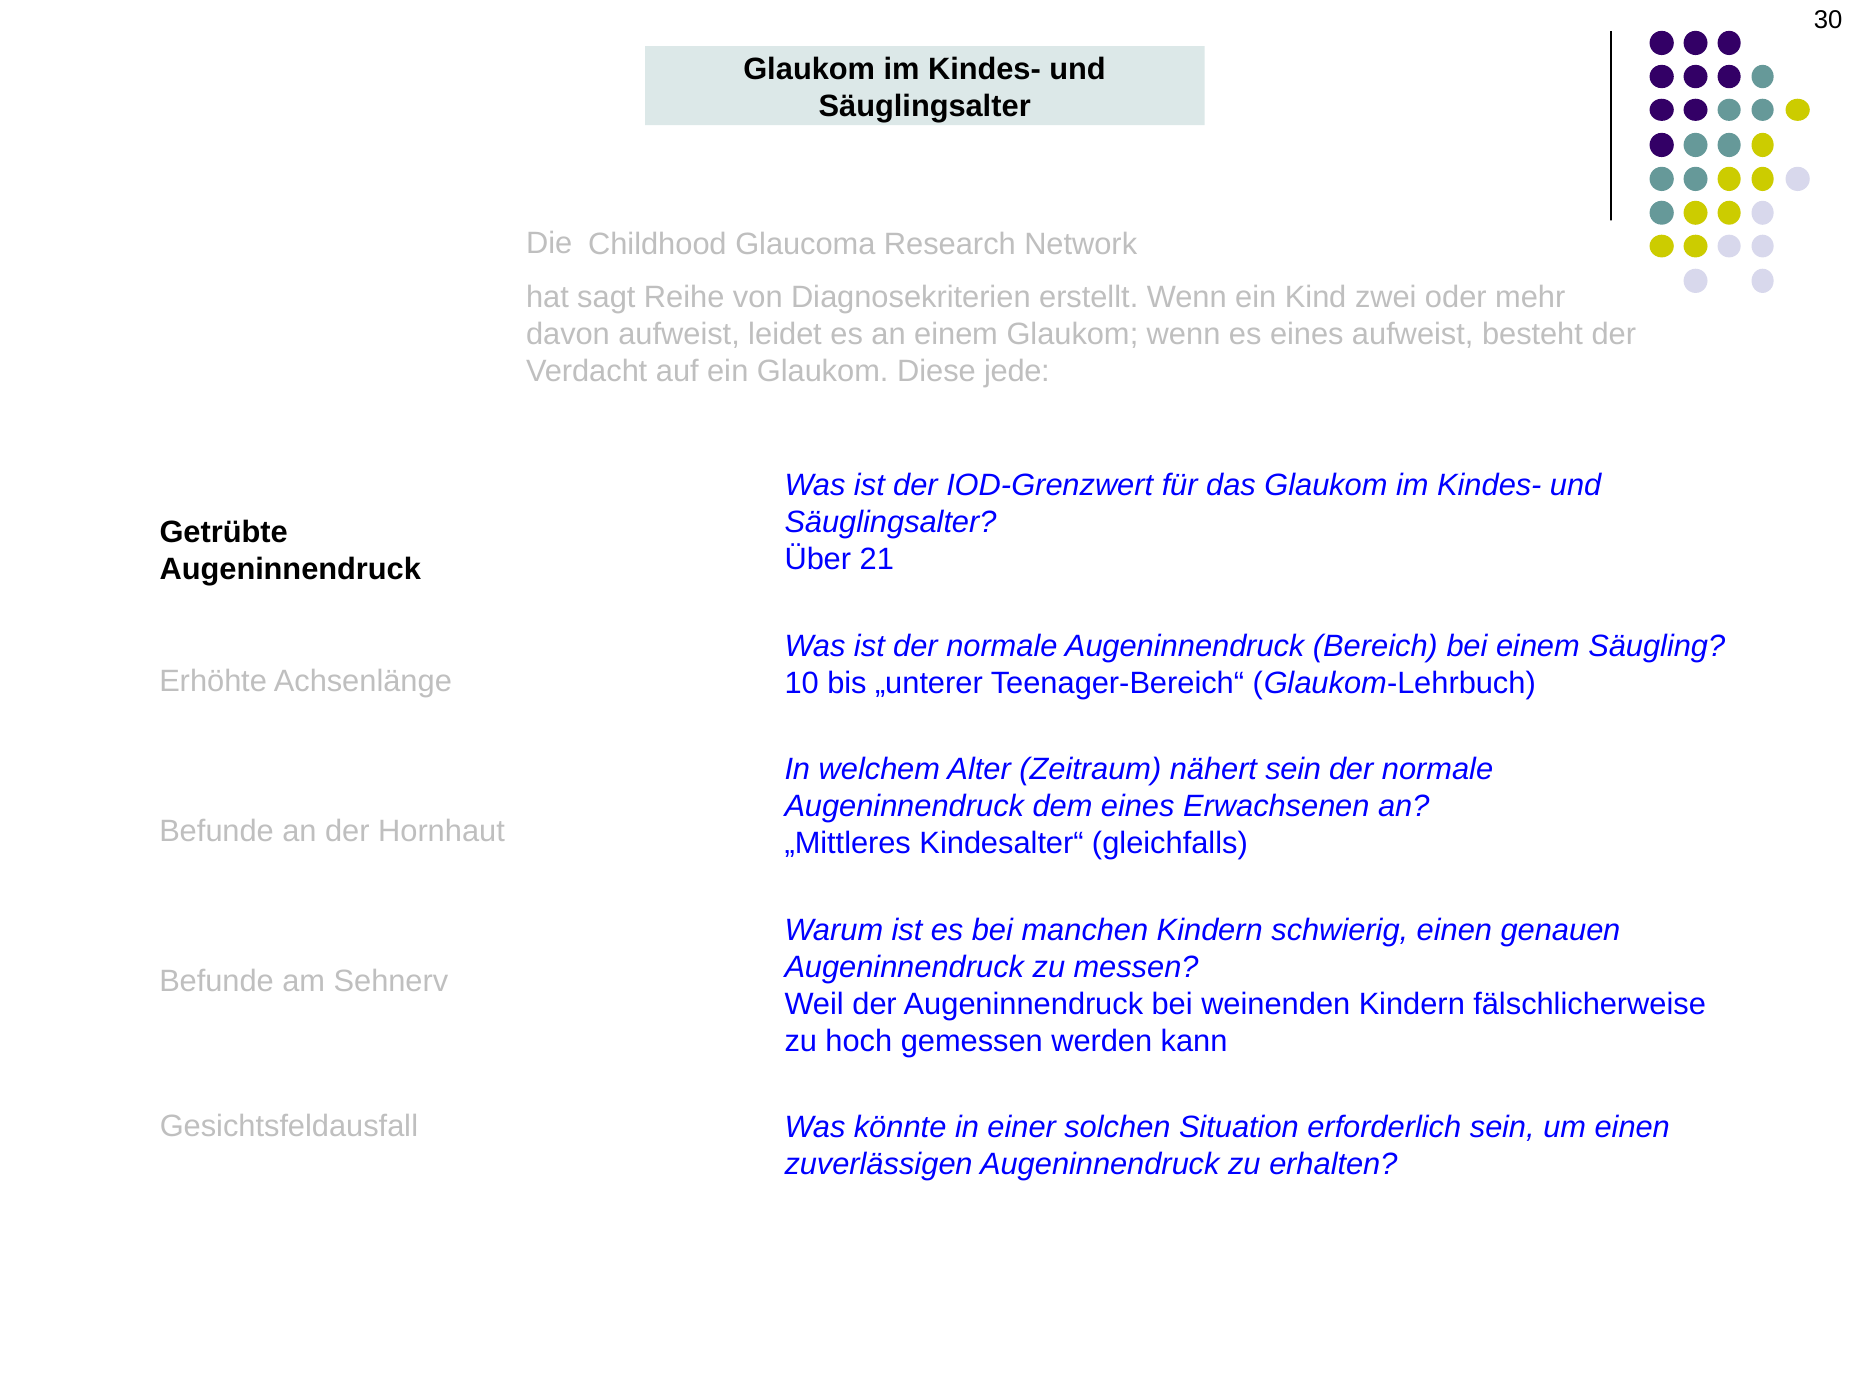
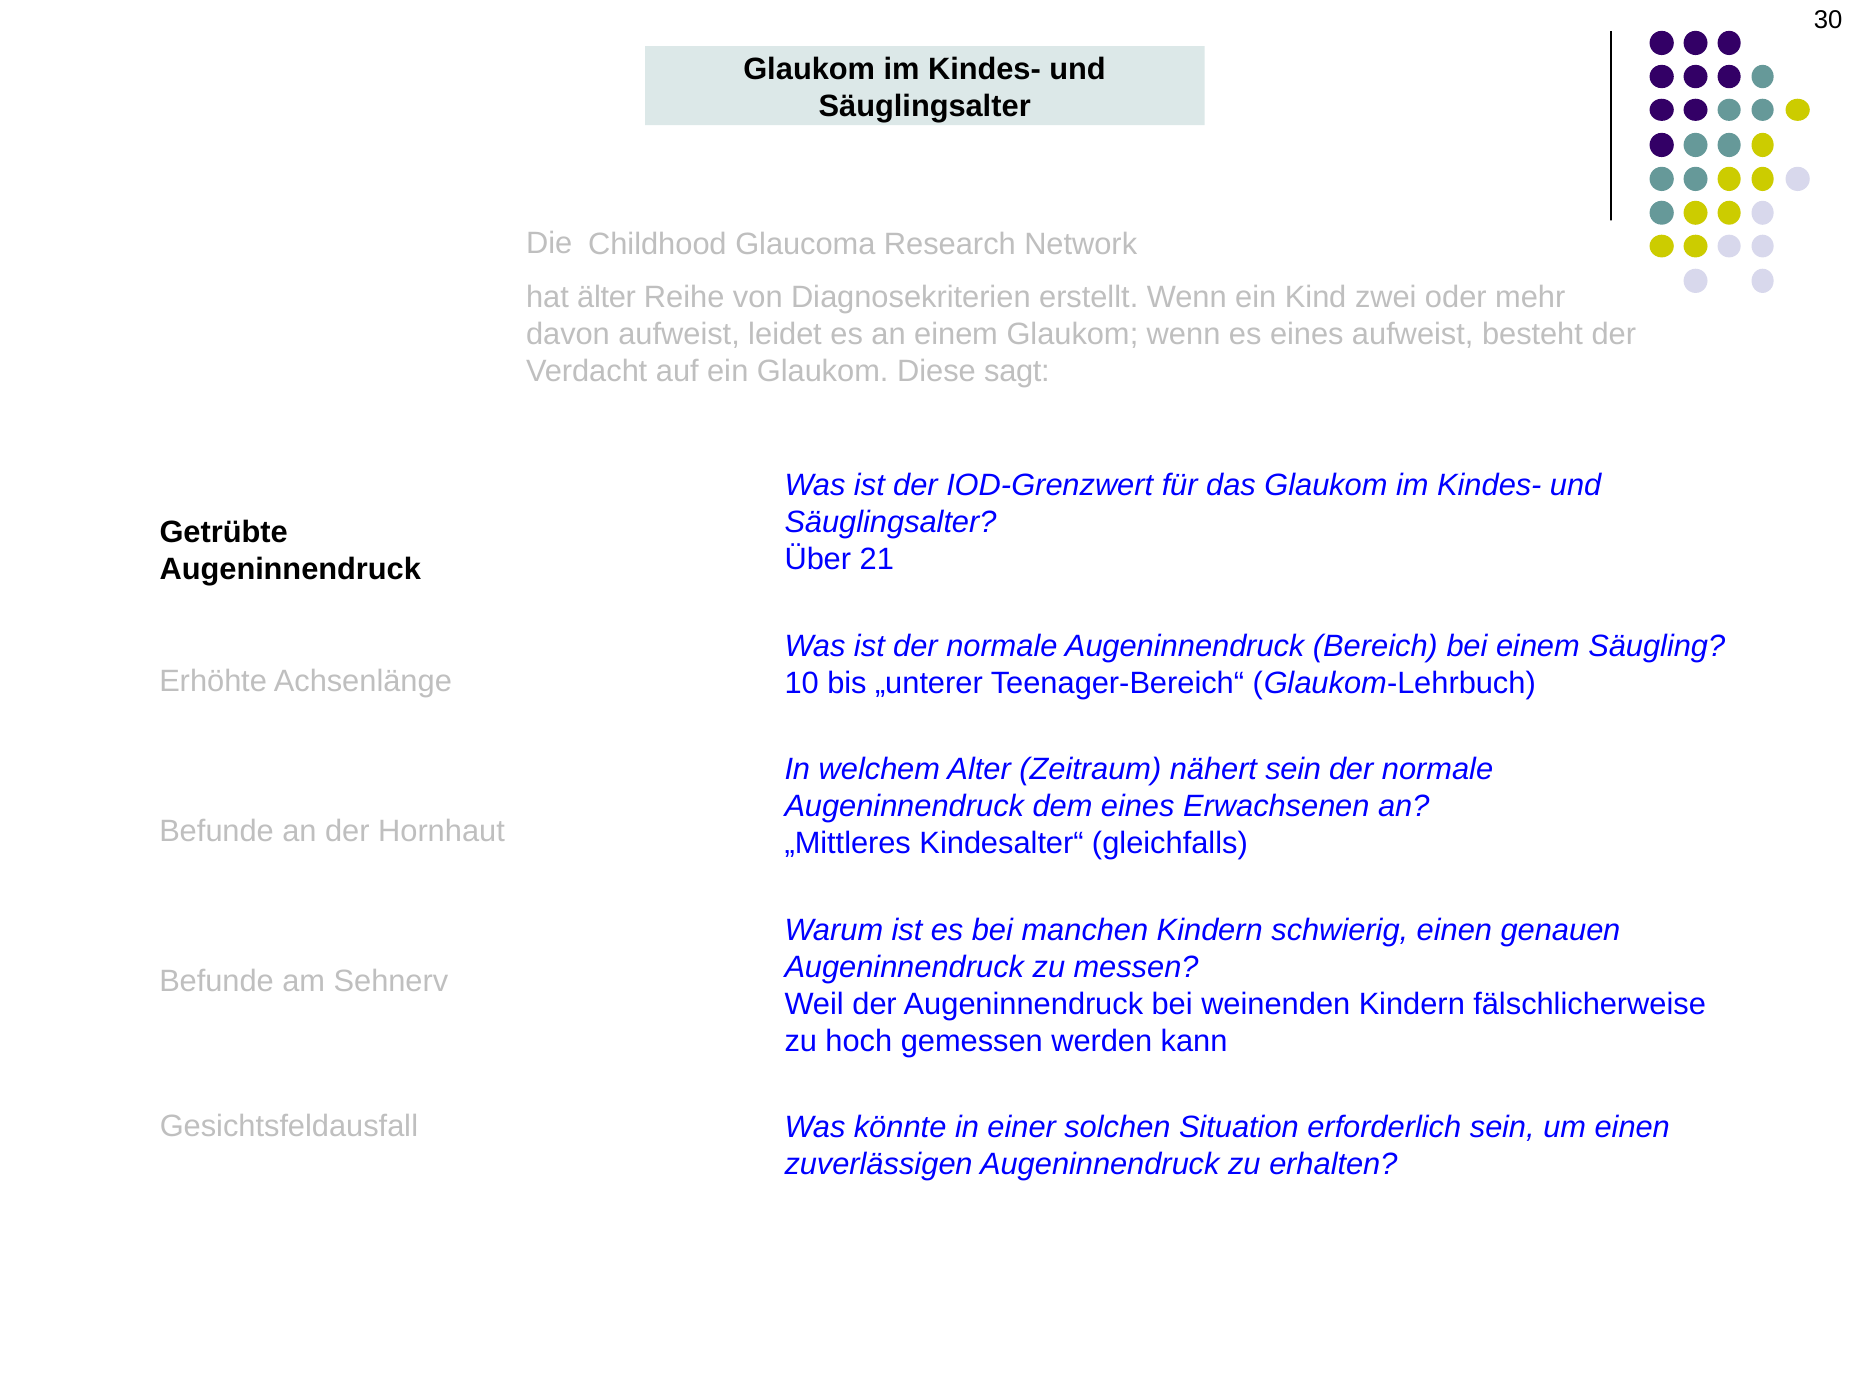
sagt: sagt -> älter
jede: jede -> sagt
